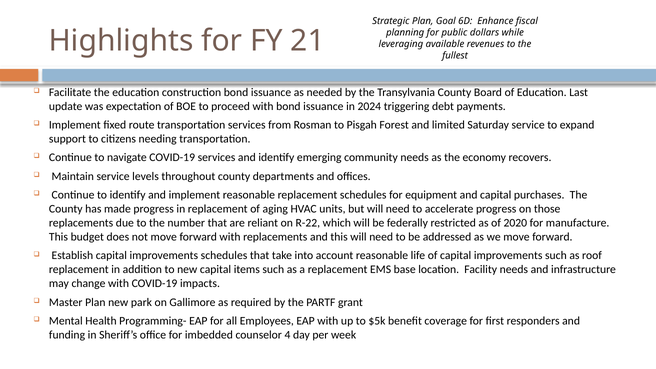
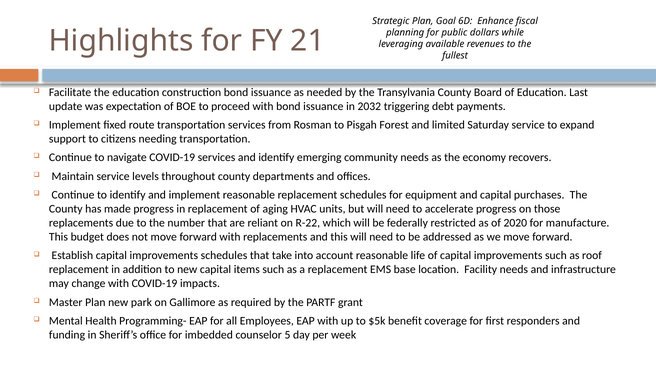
2024: 2024 -> 2032
4: 4 -> 5
